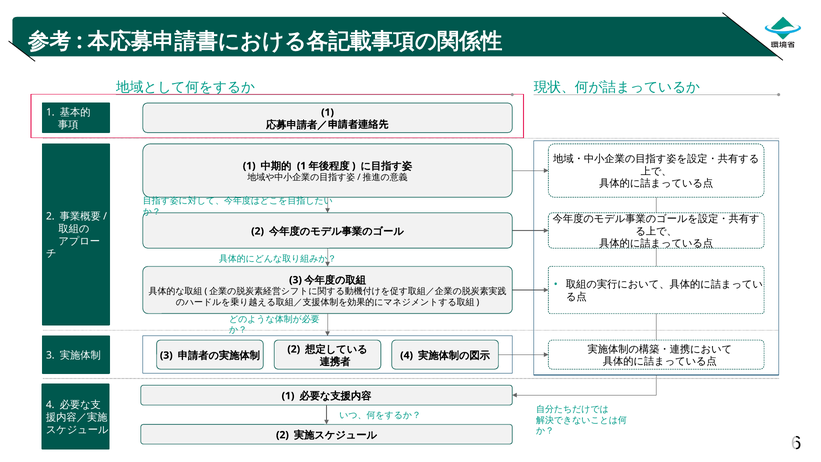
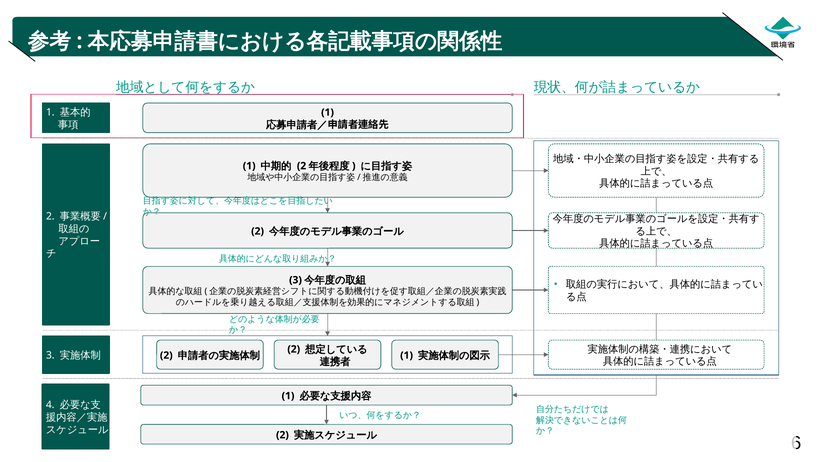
1 at (302, 166): 1 -> 2
3 at (166, 355): 3 -> 2
4 at (407, 355): 4 -> 1
